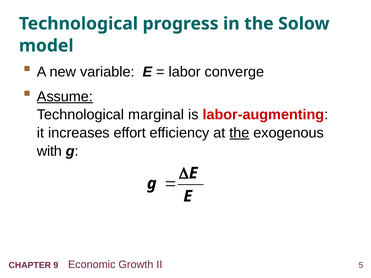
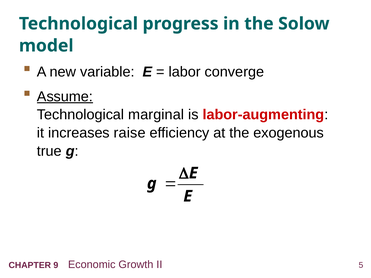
effort: effort -> raise
the at (239, 133) underline: present -> none
with: with -> true
